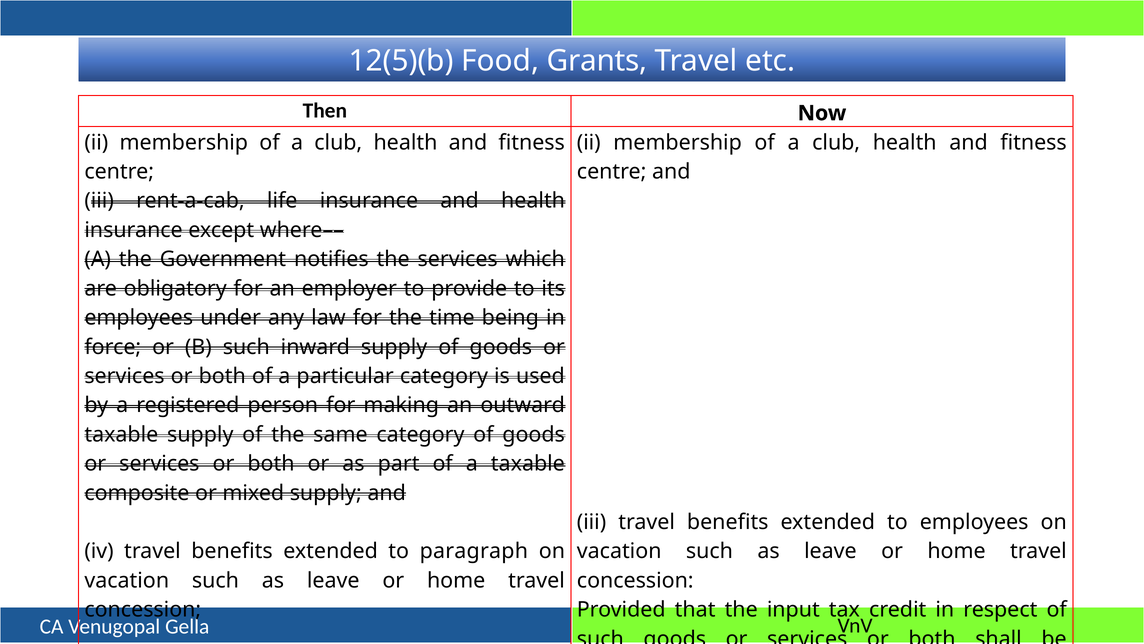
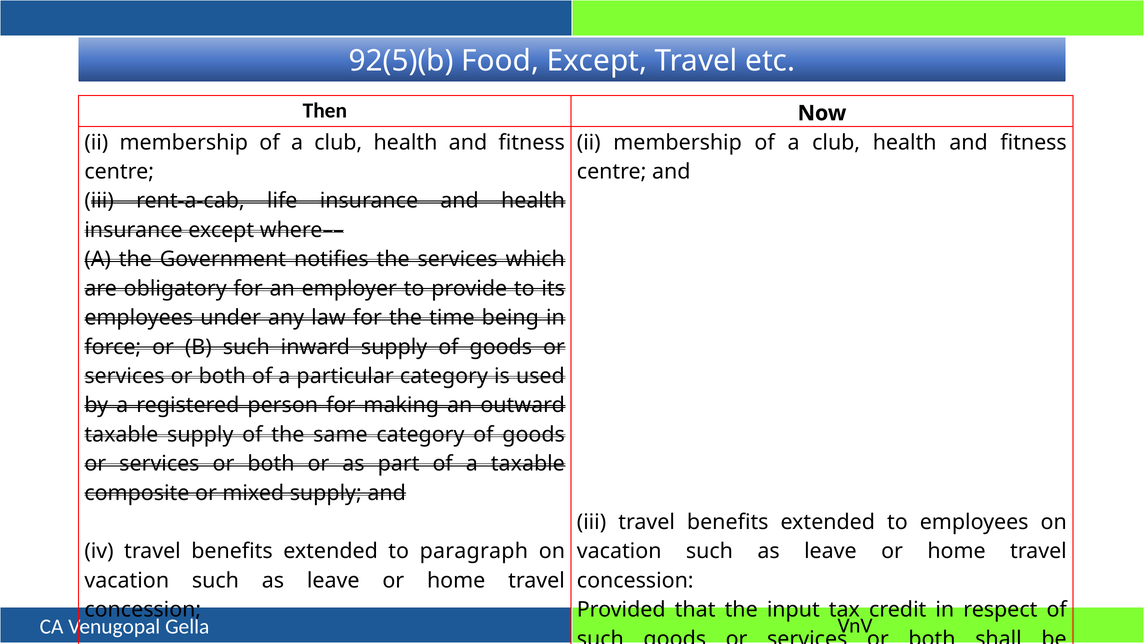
12(5)(b: 12(5)(b -> 92(5)(b
Food Grants: Grants -> Except
